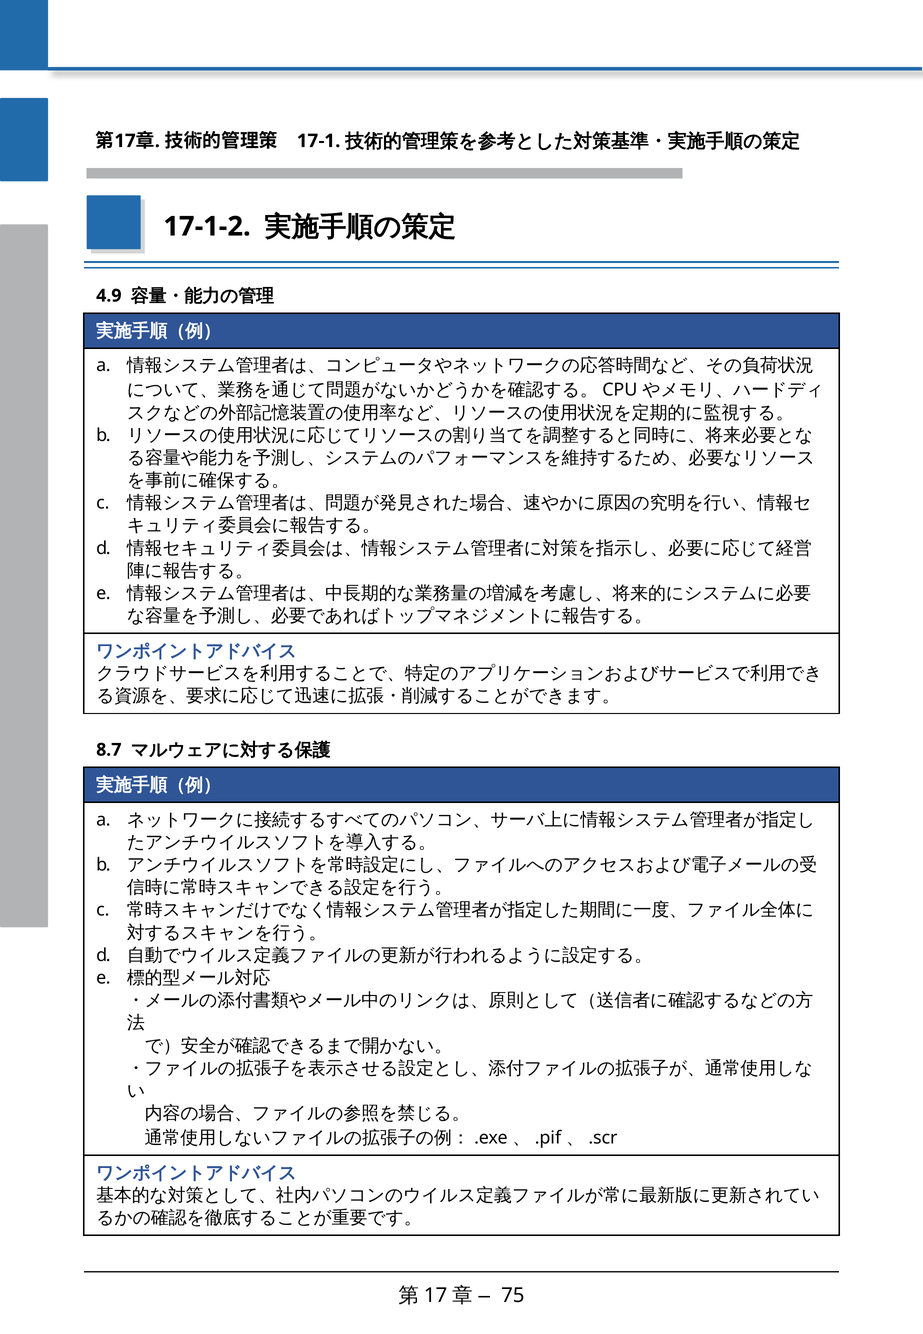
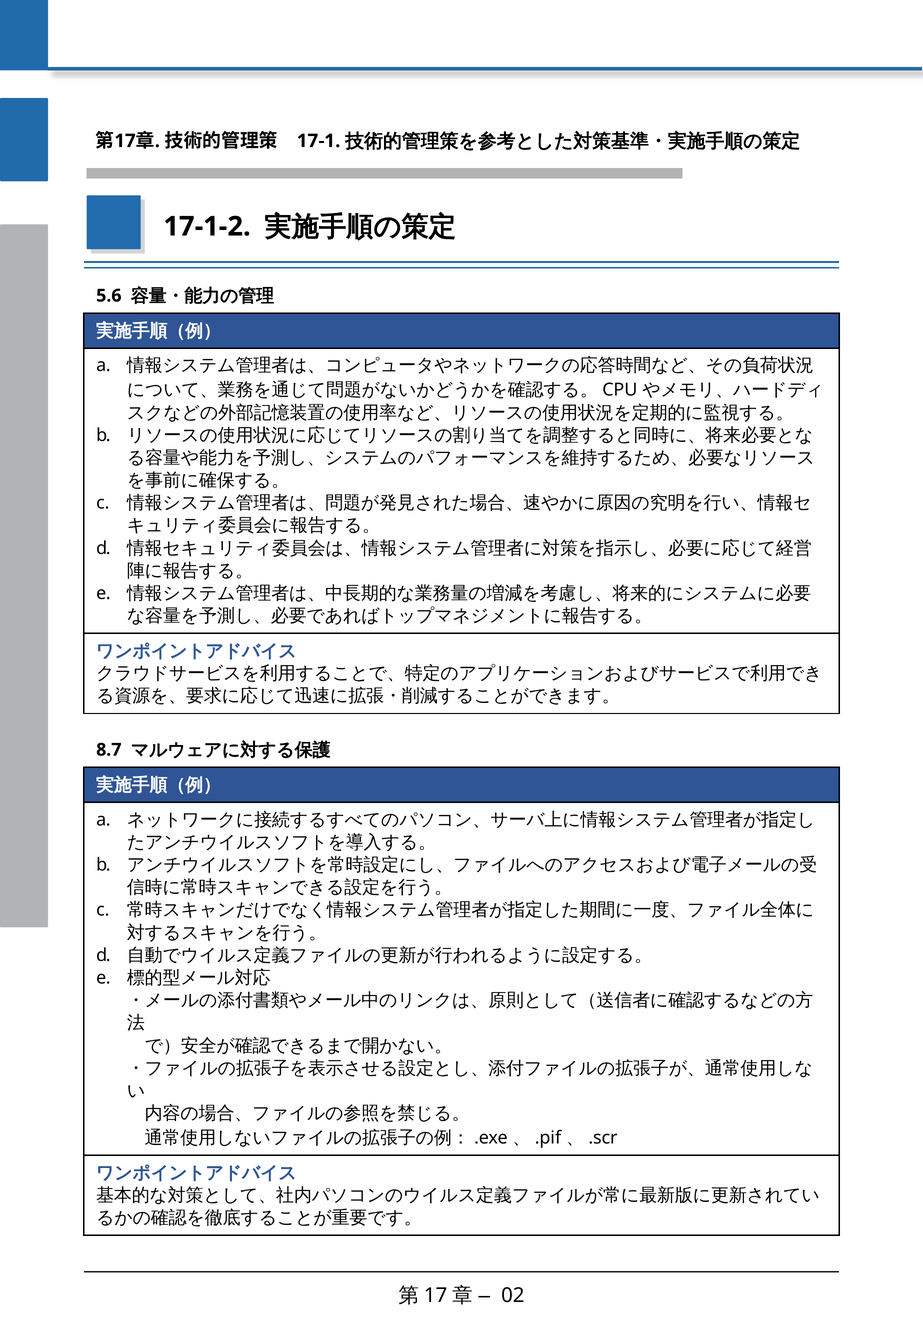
4.9: 4.9 -> 5.6
75: 75 -> 02
